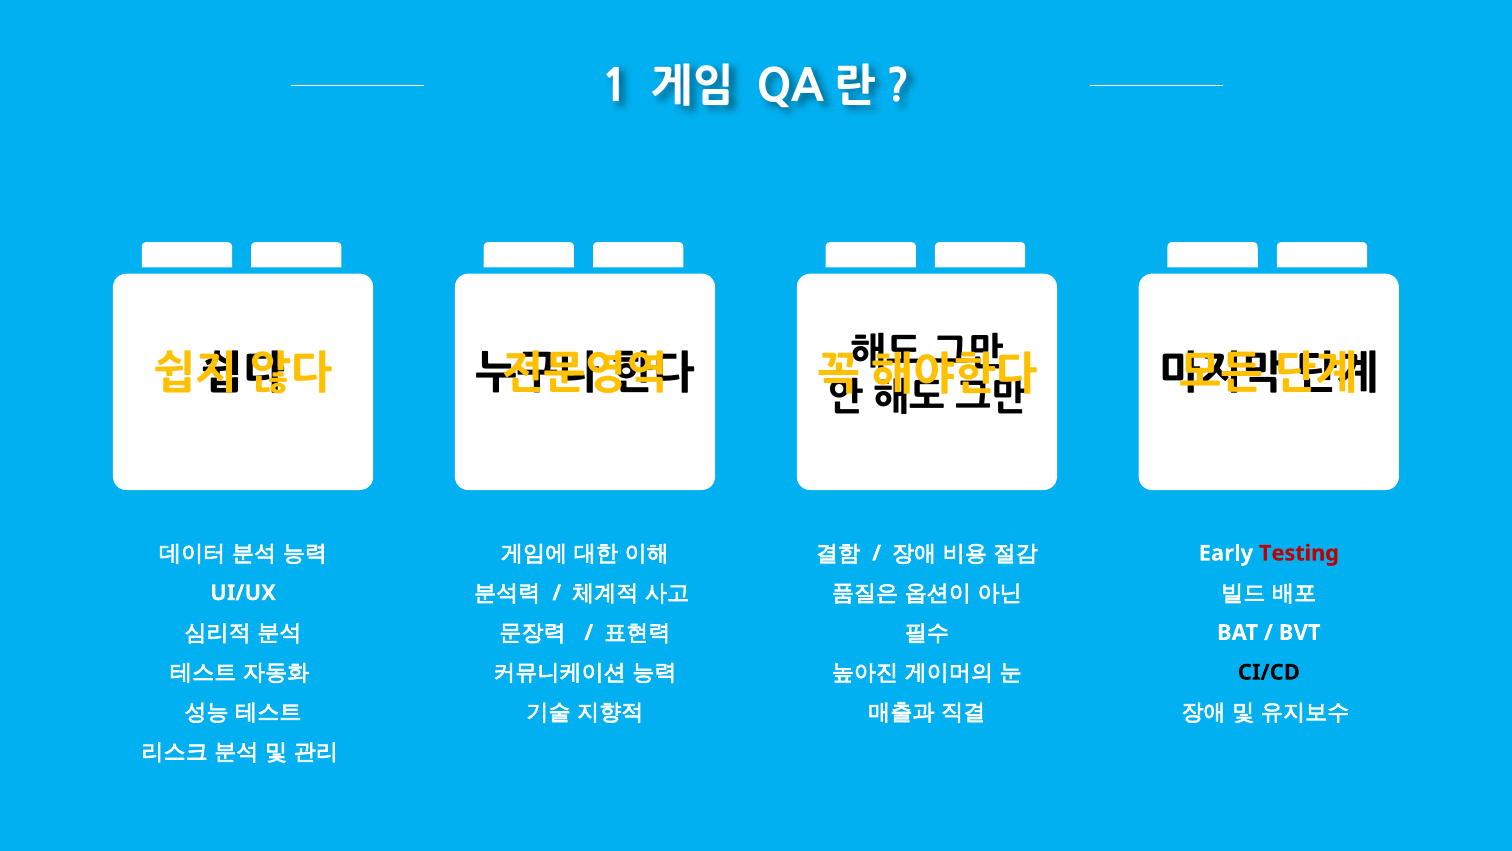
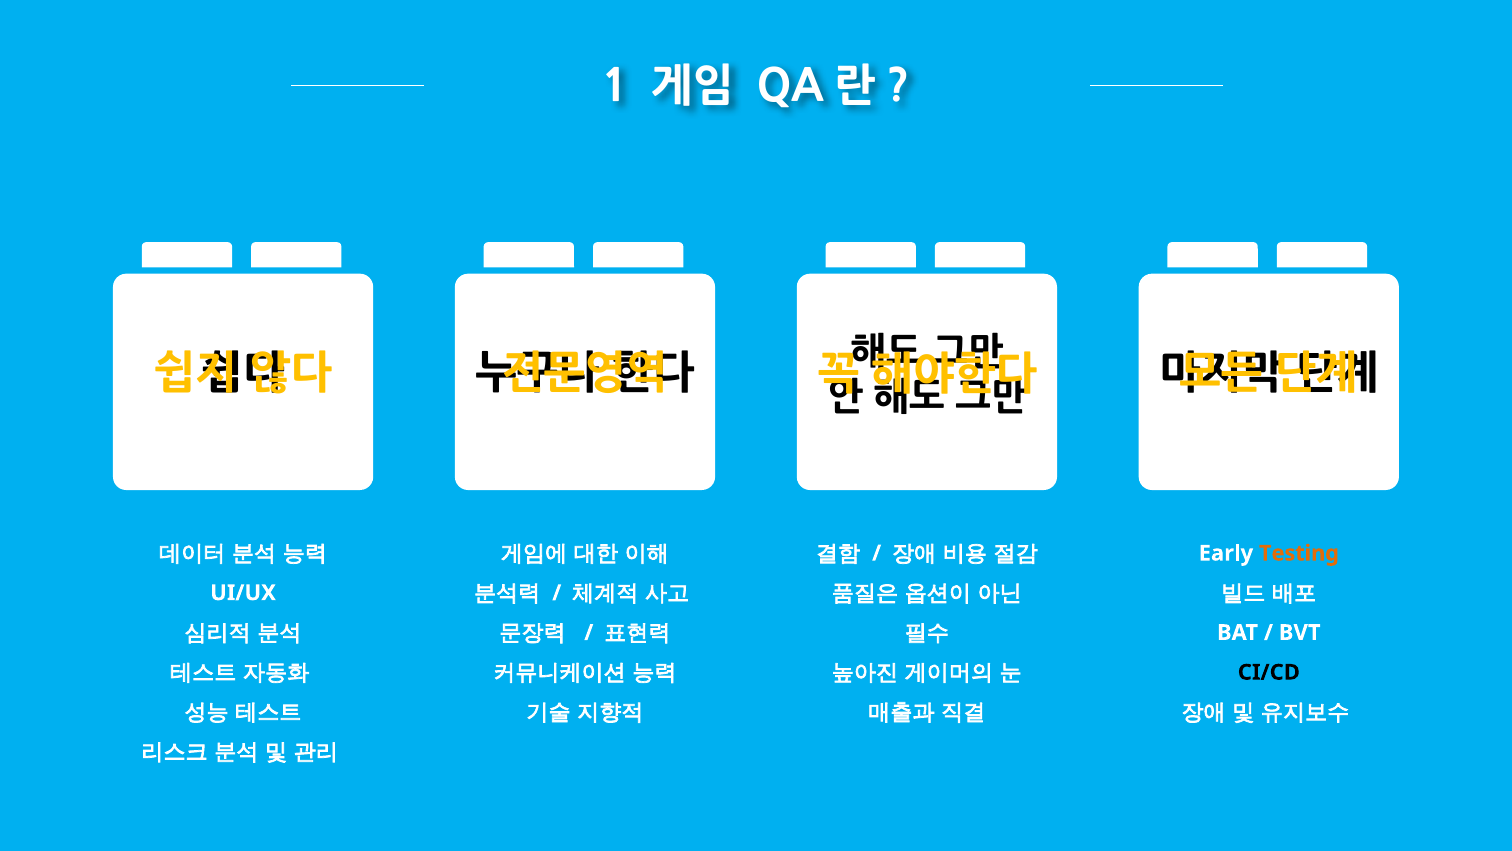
Testing colour: red -> orange
